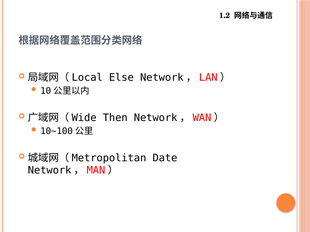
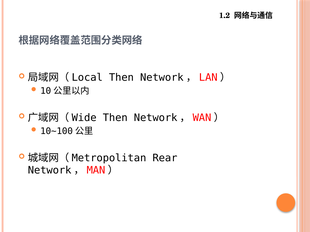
Else at (121, 78): Else -> Then
Date: Date -> Rear
